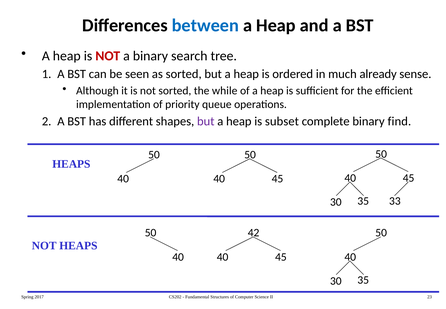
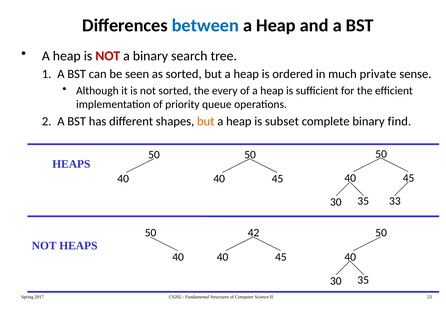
already: already -> private
while: while -> every
but at (206, 121) colour: purple -> orange
